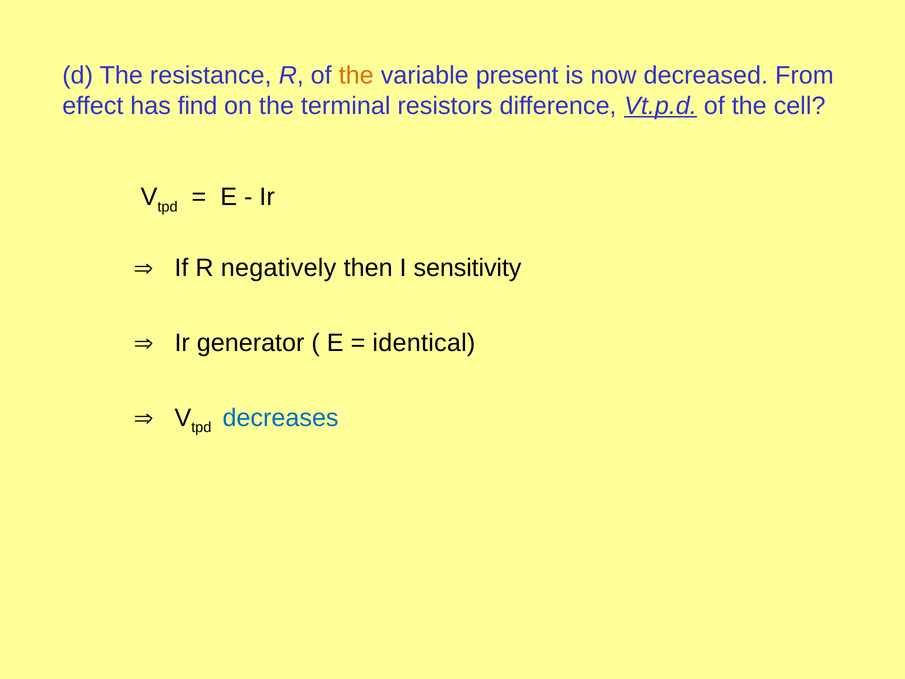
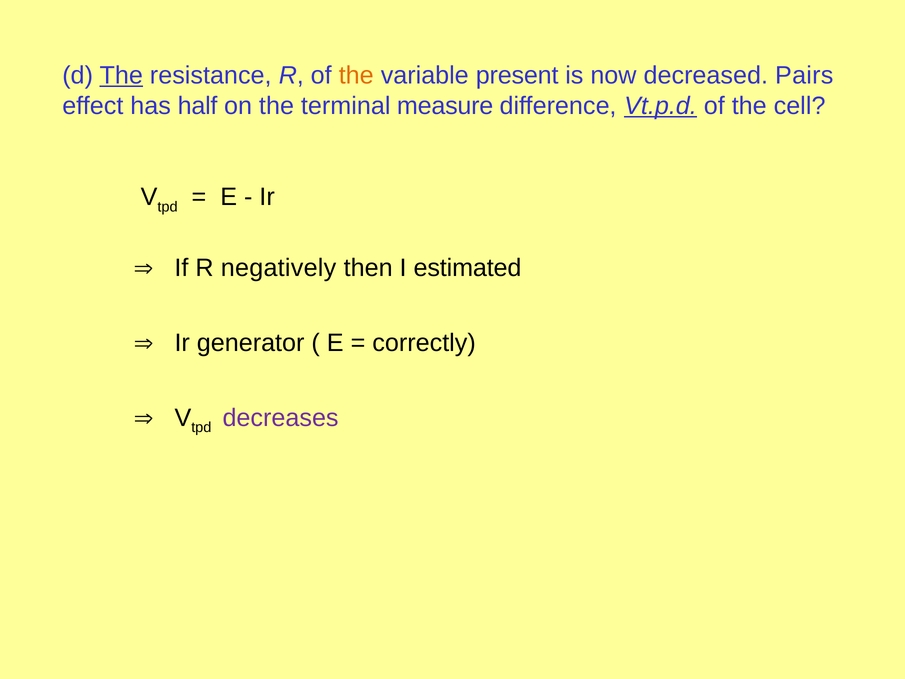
The at (121, 76) underline: none -> present
From: From -> Pairs
find: find -> half
resistors: resistors -> measure
sensitivity: sensitivity -> estimated
identical: identical -> correctly
decreases colour: blue -> purple
